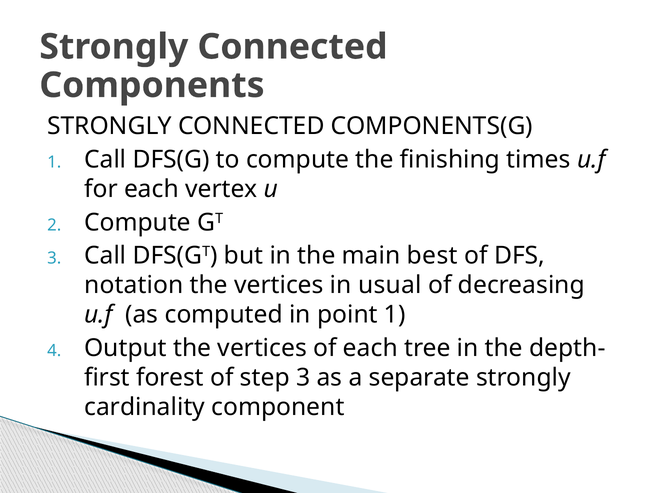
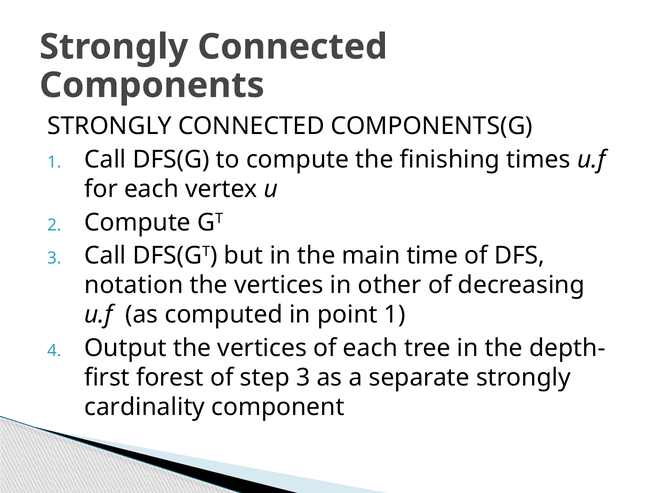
best: best -> time
usual: usual -> other
